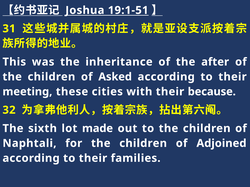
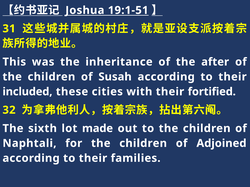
Asked: Asked -> Susah
meeting: meeting -> included
because: because -> fortified
